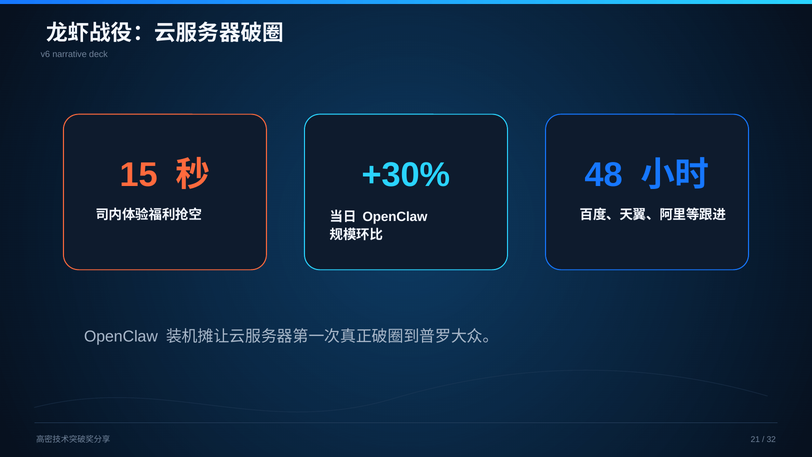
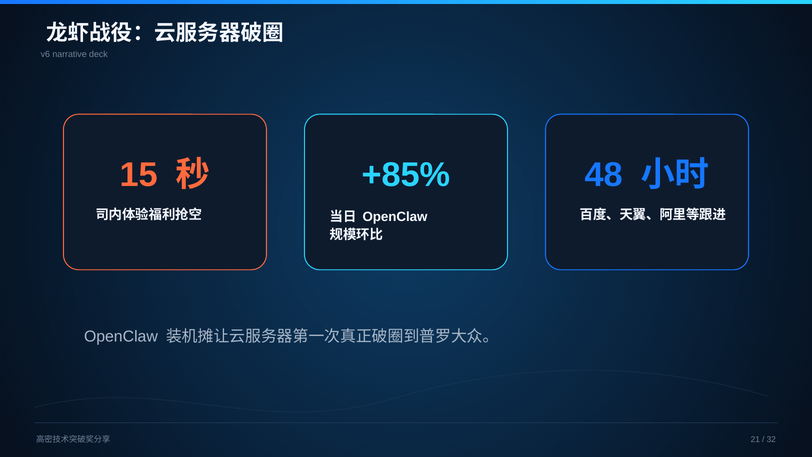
+30%: +30% -> +85%
